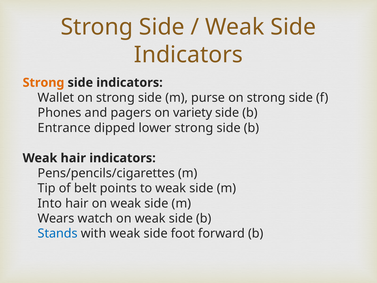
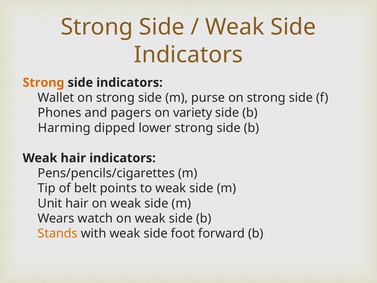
Entrance: Entrance -> Harming
Into: Into -> Unit
Stands colour: blue -> orange
